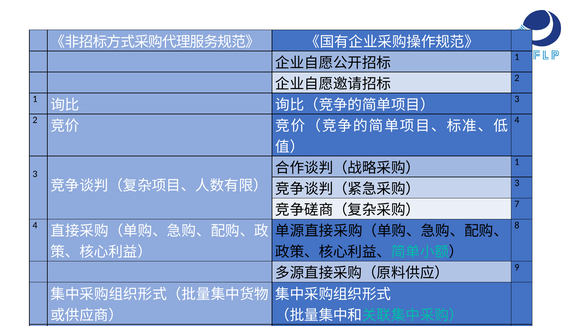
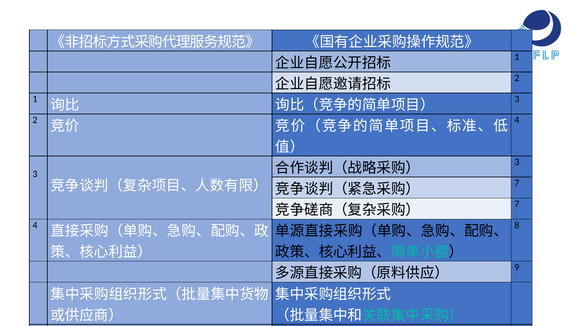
1 at (517, 162): 1 -> 3
3 at (517, 183): 3 -> 7
